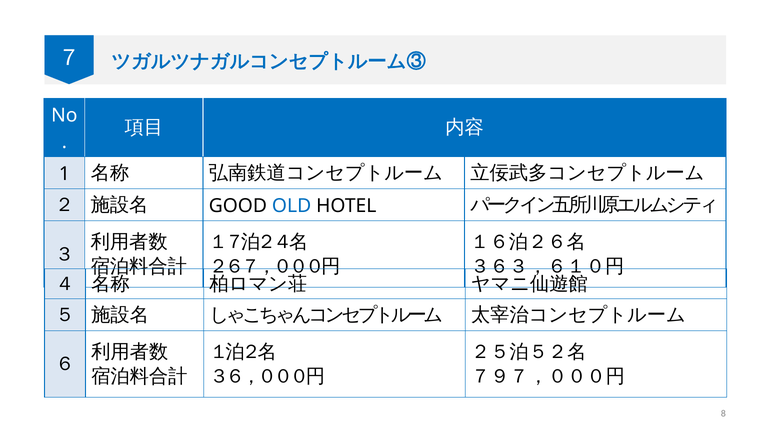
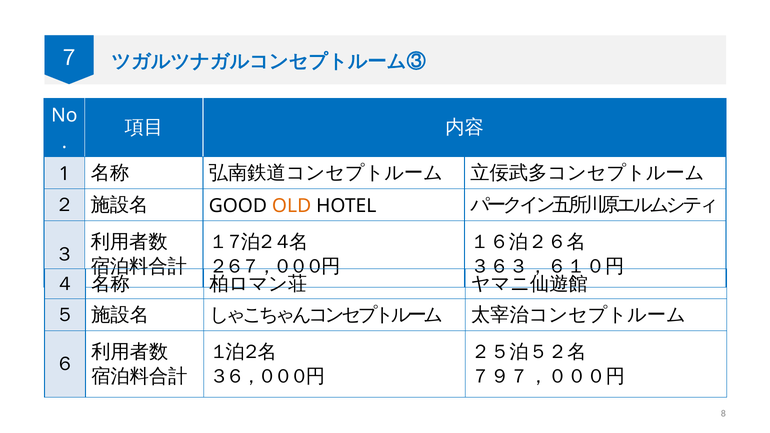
OLD colour: blue -> orange
